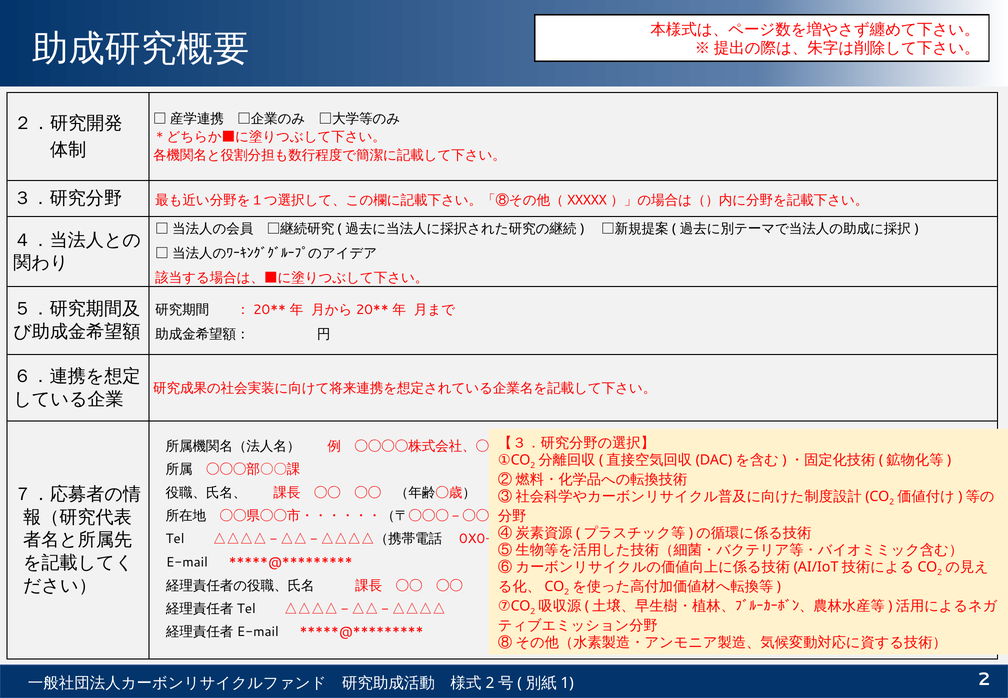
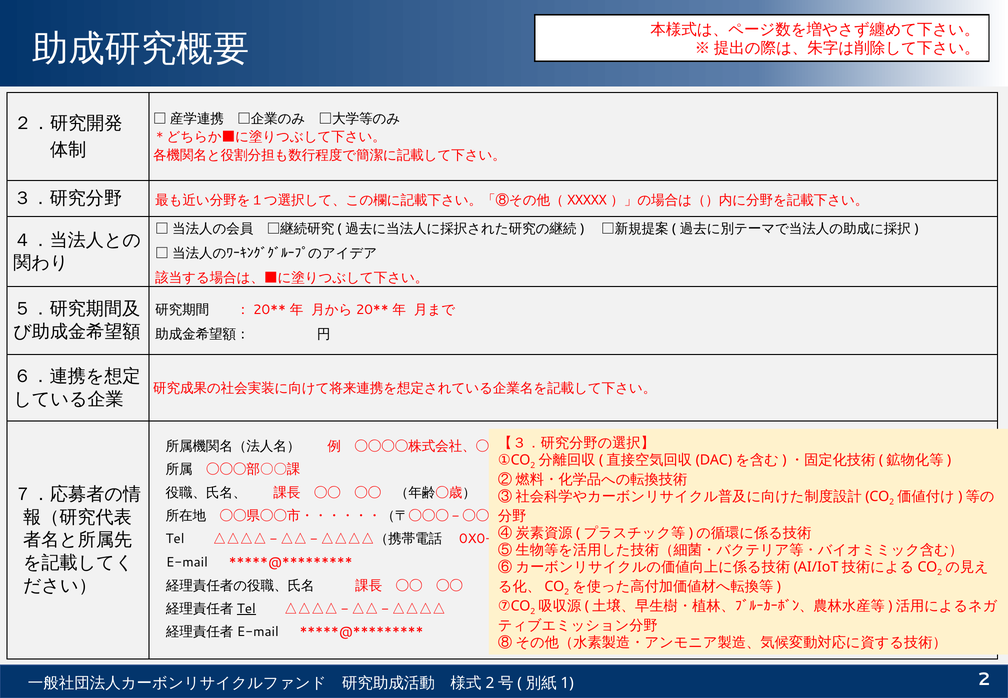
Tel at (246, 609) underline: none -> present
